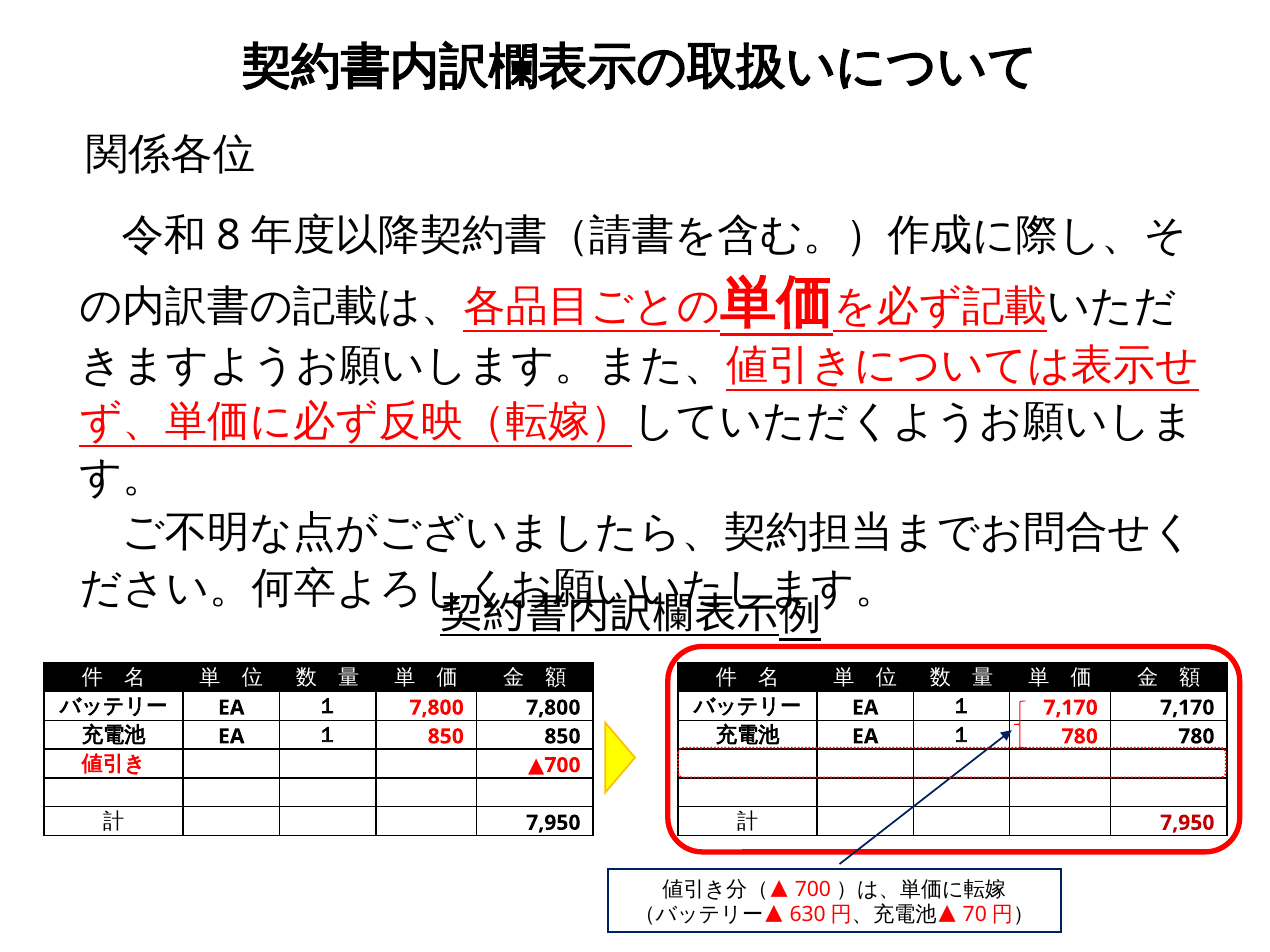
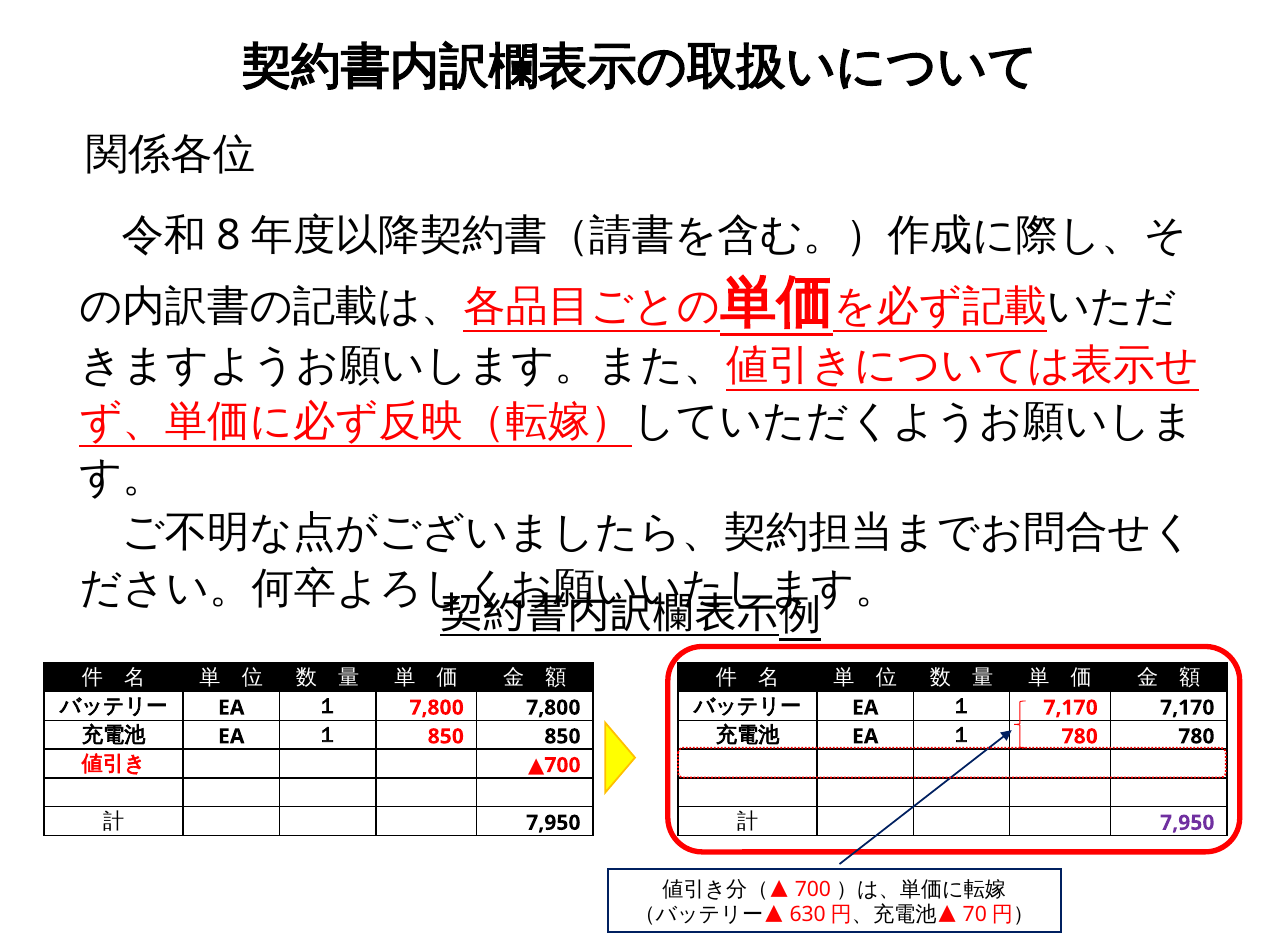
7,950 at (1187, 823) colour: red -> purple
